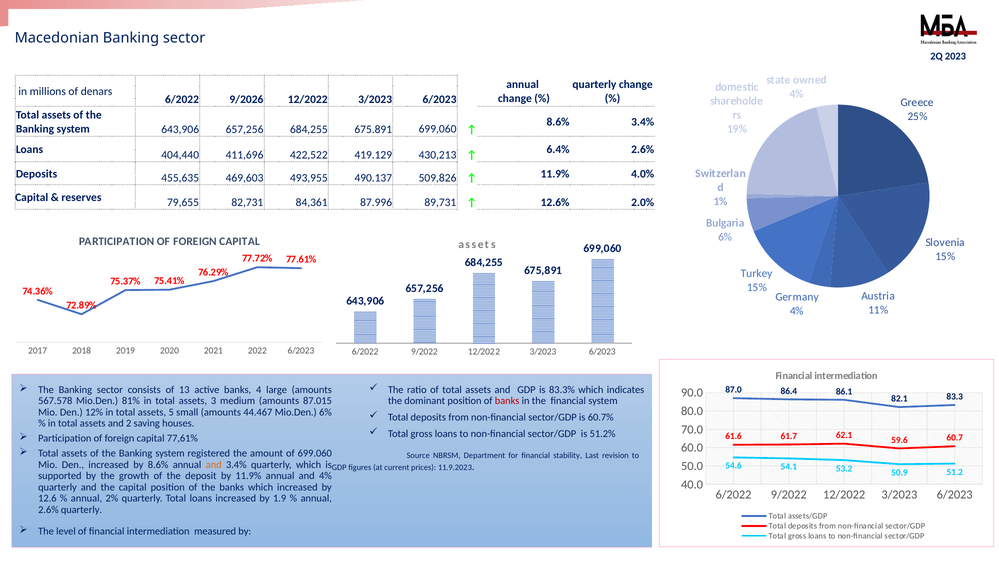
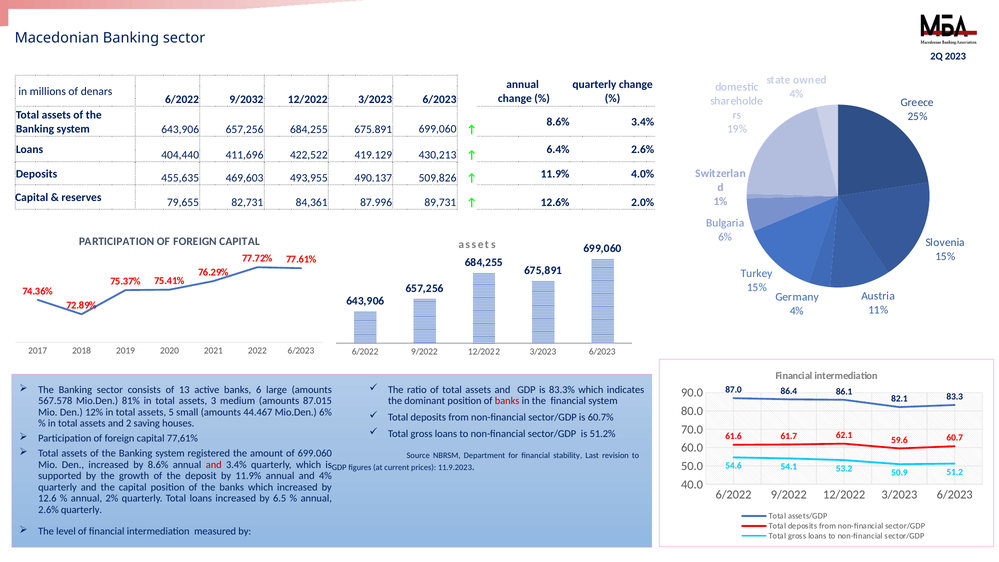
9/2026: 9/2026 -> 9/2032
4: 4 -> 6
and at (214, 465) colour: orange -> red
1.9: 1.9 -> 6.5
